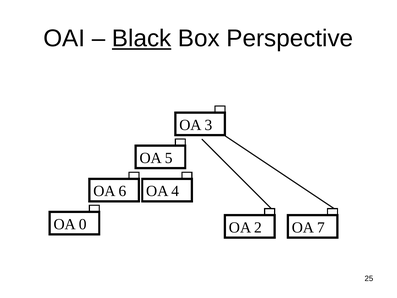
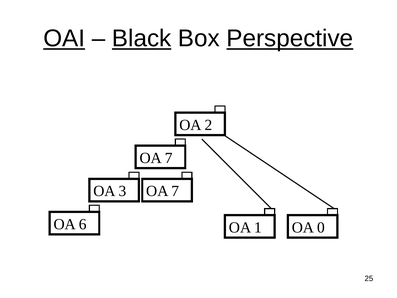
OAI underline: none -> present
Perspective underline: none -> present
3: 3 -> 2
5 at (169, 158): 5 -> 7
6: 6 -> 3
4 at (175, 191): 4 -> 7
0: 0 -> 6
2: 2 -> 1
7: 7 -> 0
